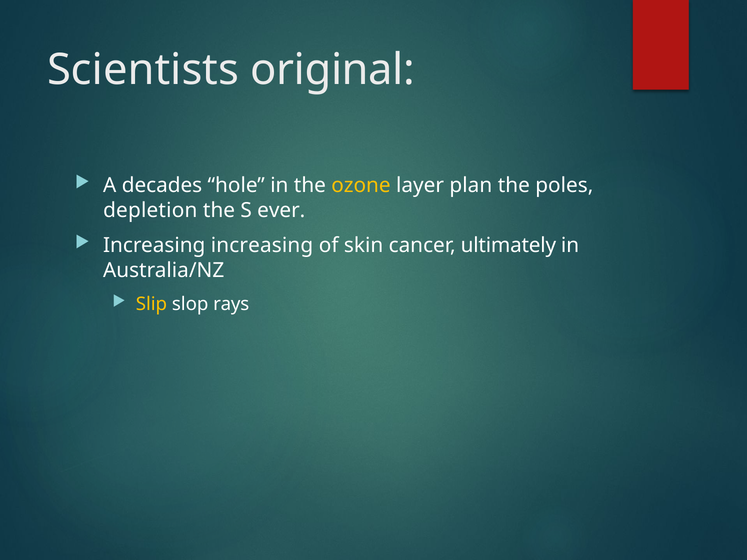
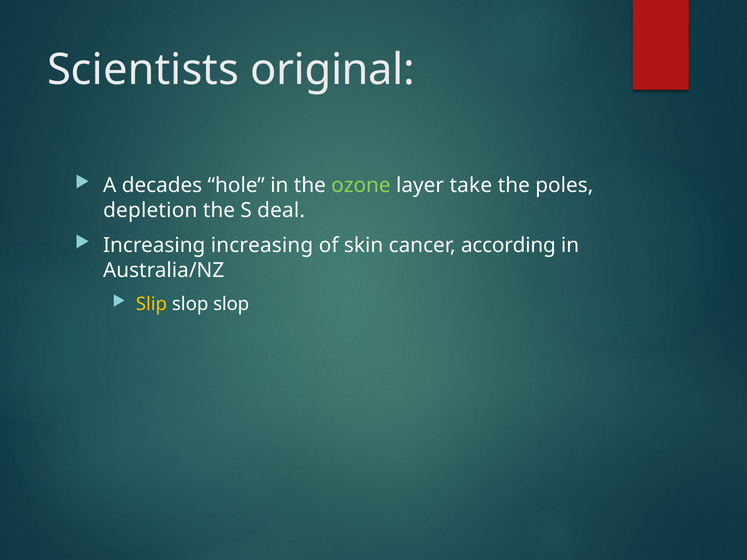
ozone colour: yellow -> light green
plan: plan -> take
ever: ever -> deal
ultimately: ultimately -> according
slop rays: rays -> slop
